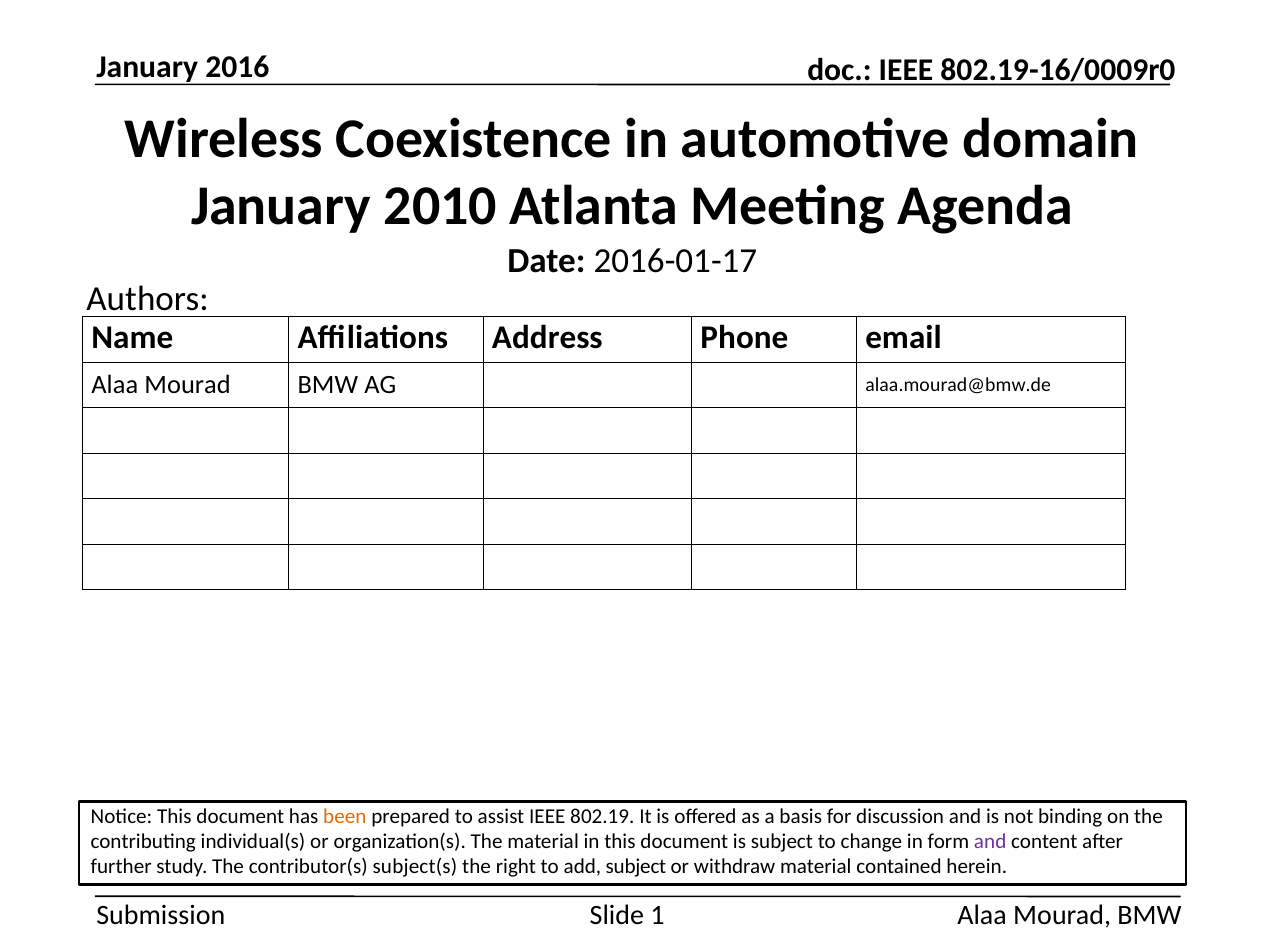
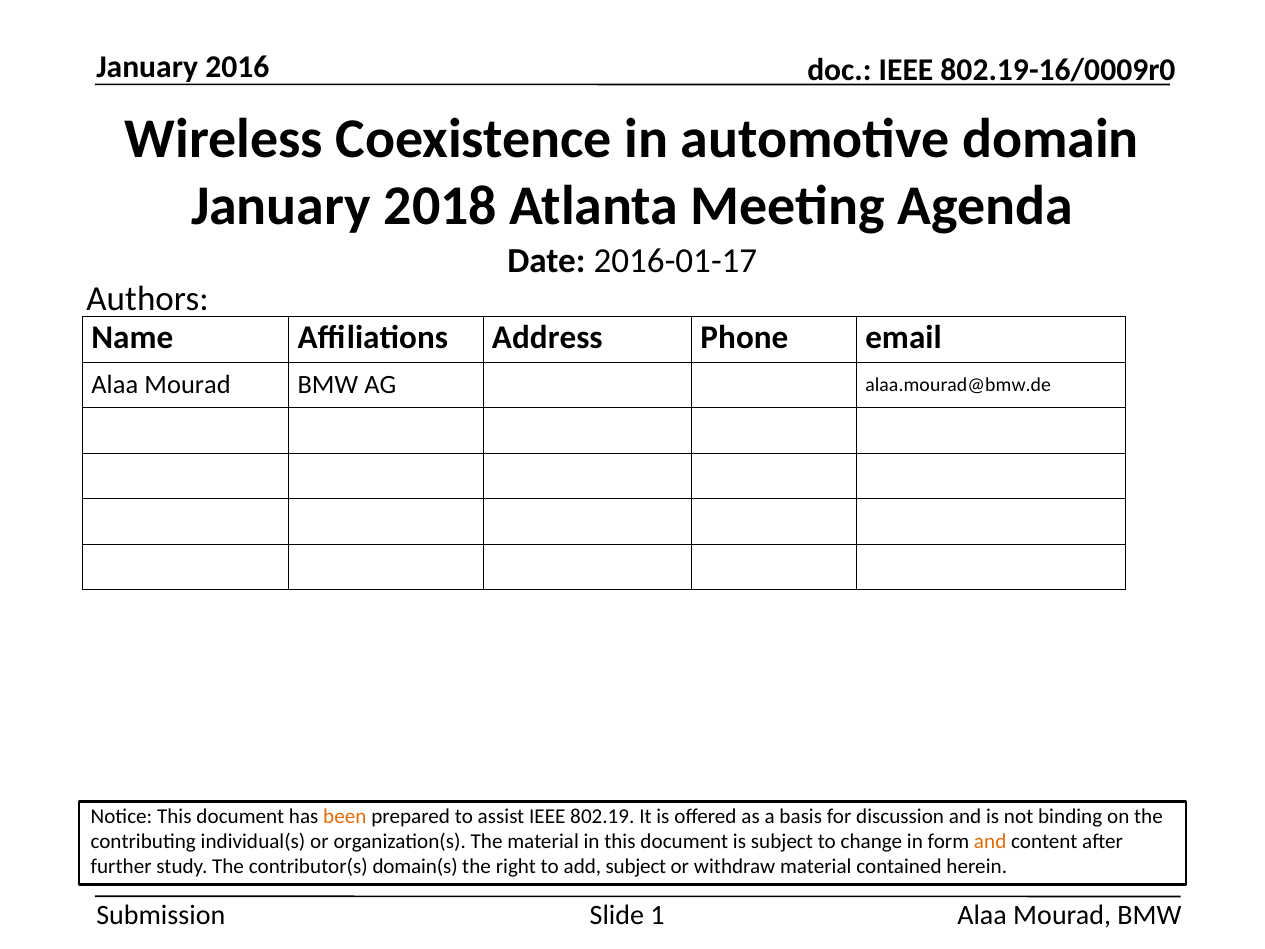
2010: 2010 -> 2018
and at (990, 841) colour: purple -> orange
subject(s: subject(s -> domain(s
